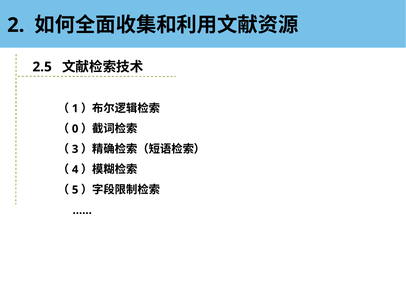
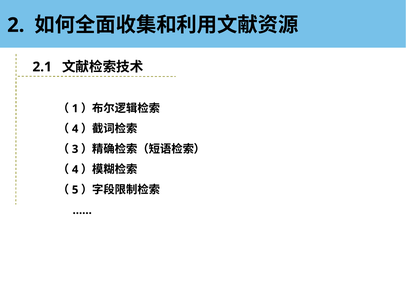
2.5: 2.5 -> 2.1
0 at (75, 129): 0 -> 4
